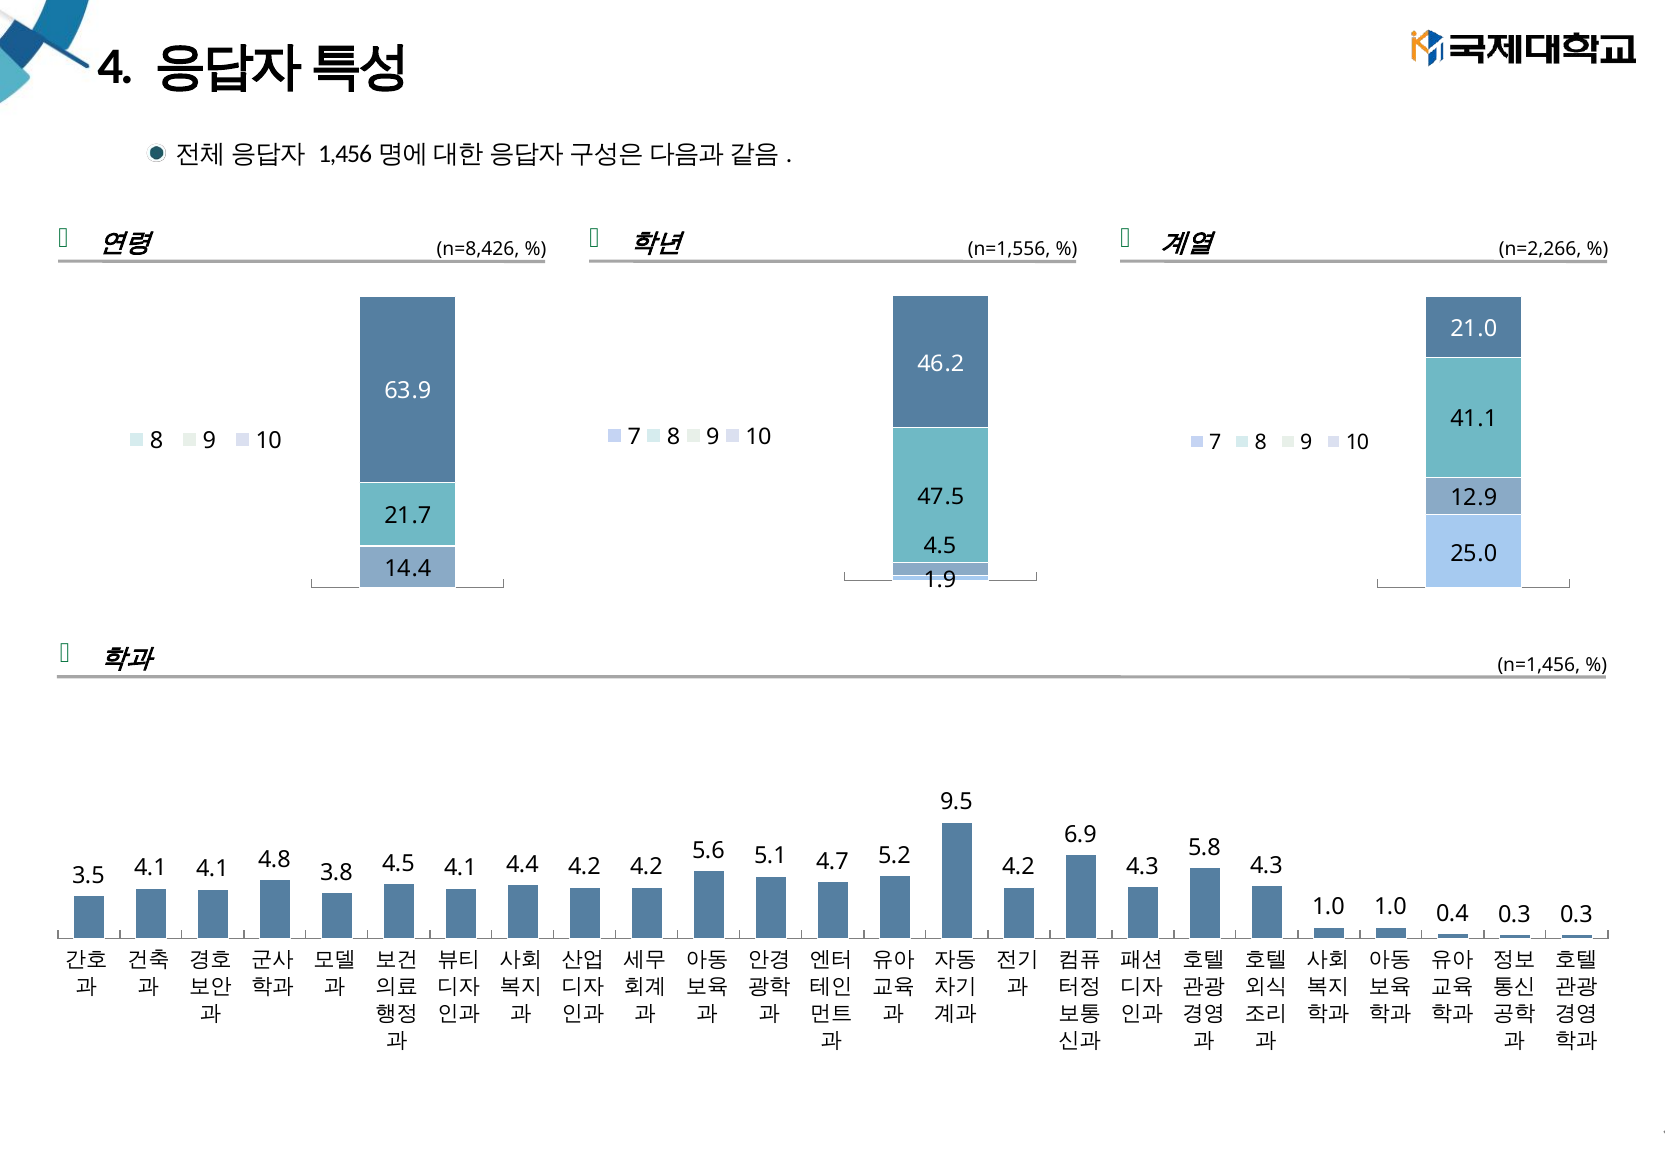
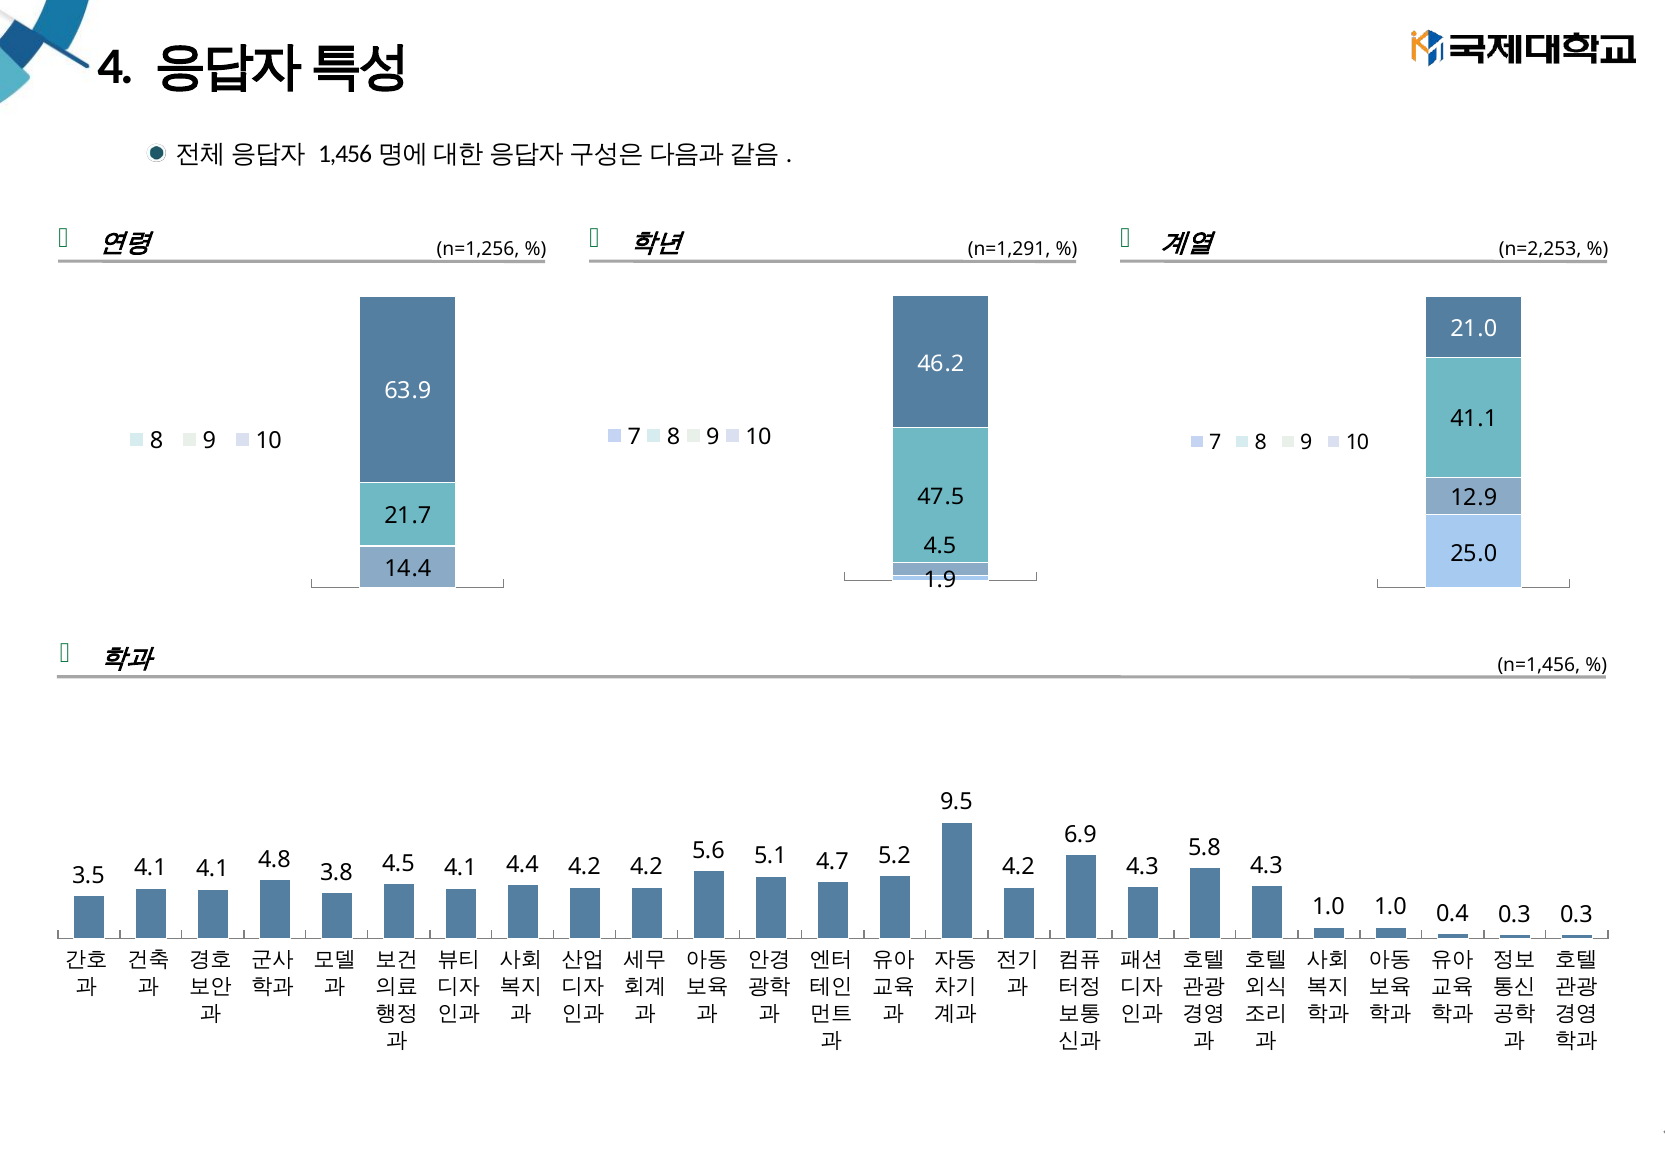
n=1,556: n=1,556 -> n=1,291
n=2,266: n=2,266 -> n=2,253
n=8,426: n=8,426 -> n=1,256
